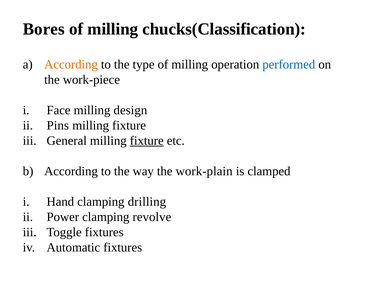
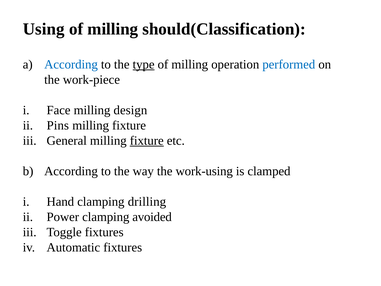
Bores: Bores -> Using
chucks(Classification: chucks(Classification -> should(Classification
According at (71, 64) colour: orange -> blue
type underline: none -> present
work-plain: work-plain -> work-using
revolve: revolve -> avoided
